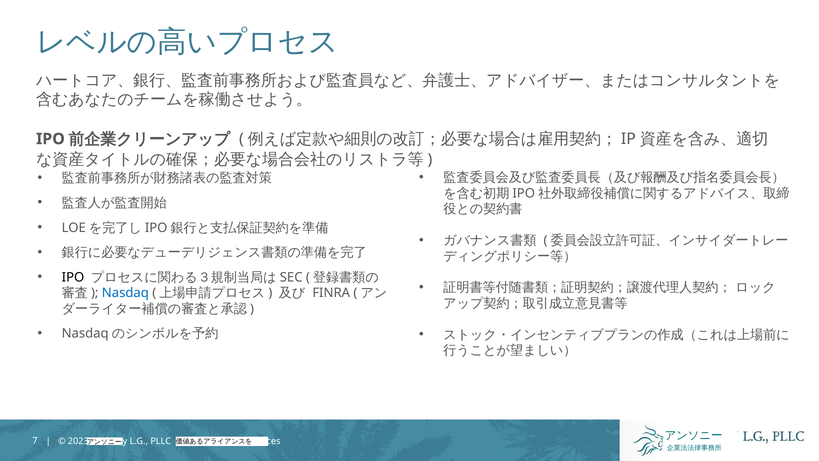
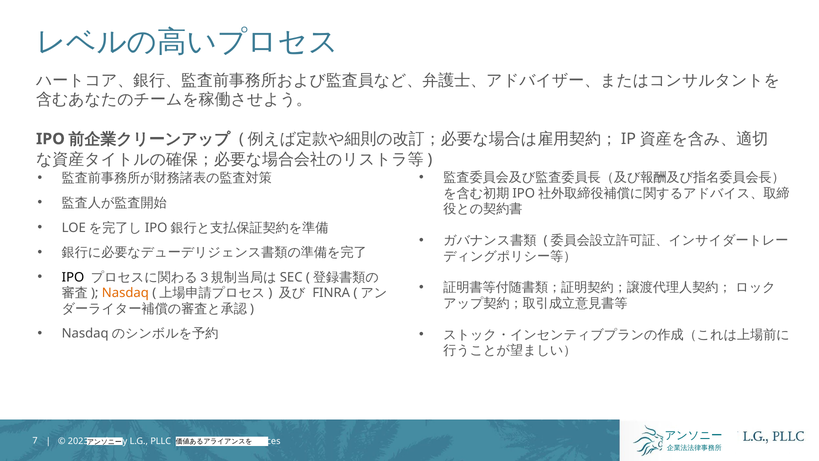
Nasdaq colour: blue -> orange
